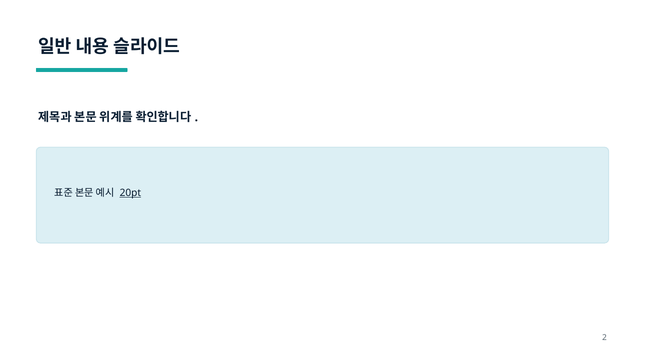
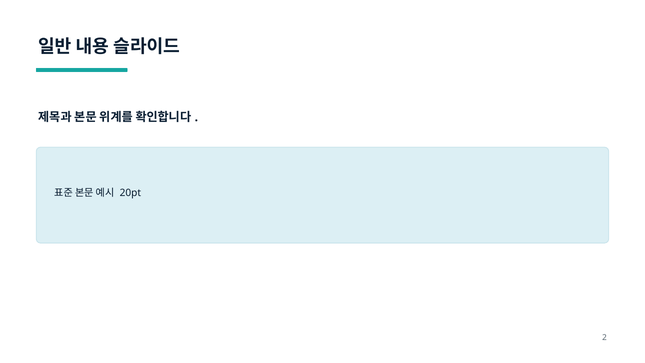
20pt underline: present -> none
